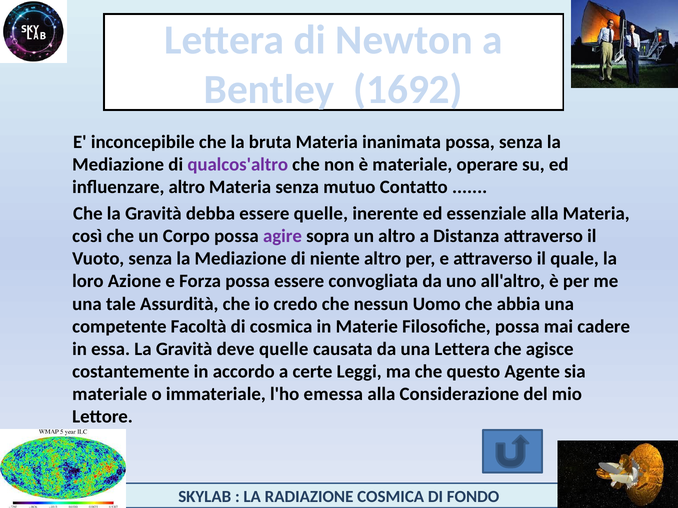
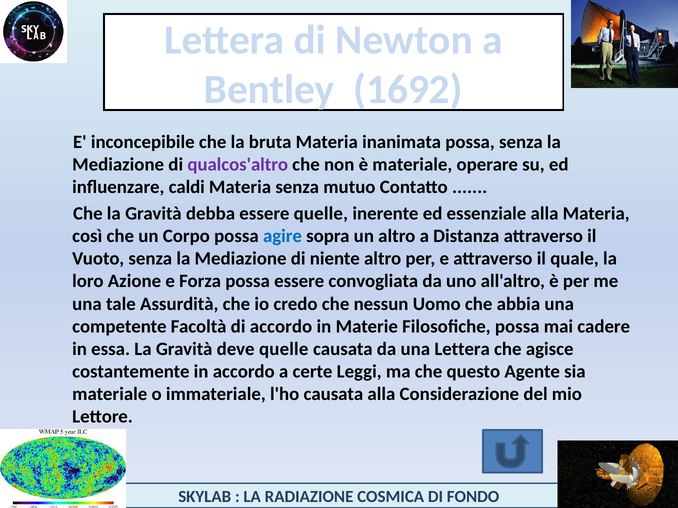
influenzare altro: altro -> caldi
agire colour: purple -> blue
di cosmica: cosmica -> accordo
l'ho emessa: emessa -> causata
